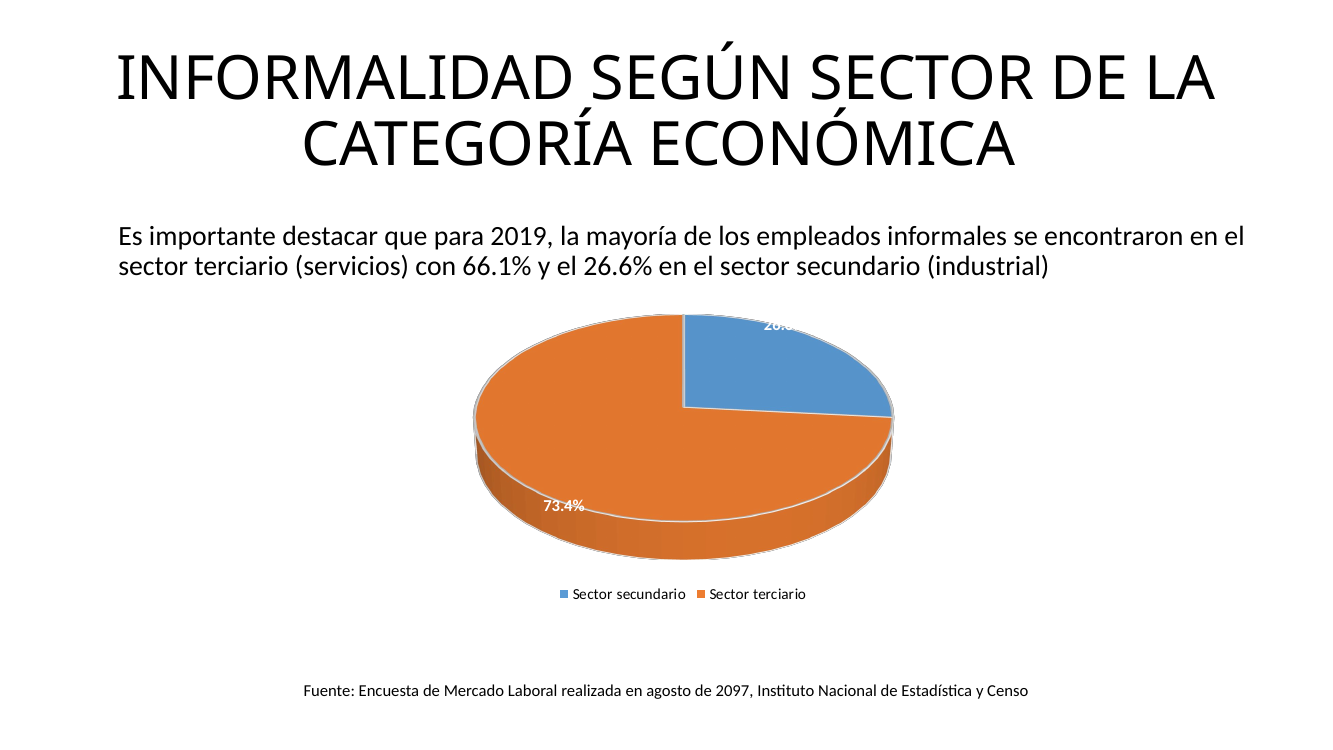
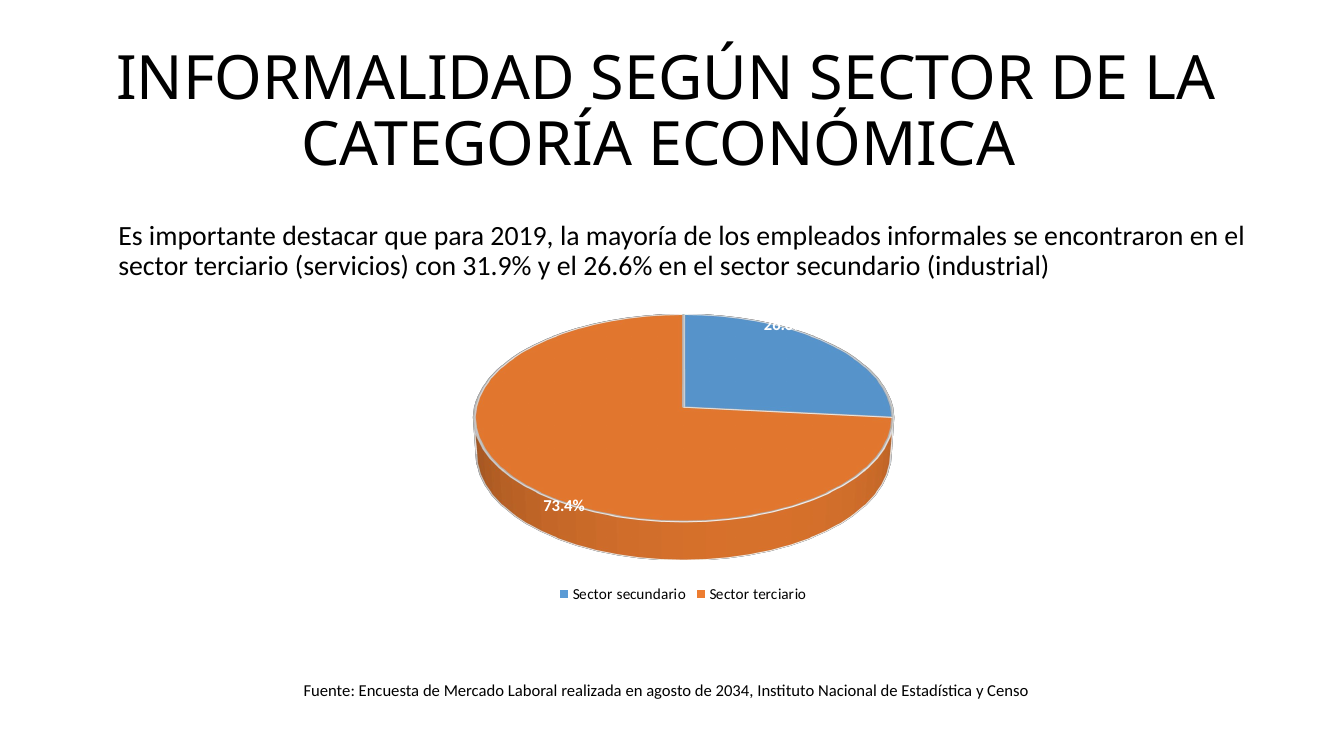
66.1%: 66.1% -> 31.9%
2097: 2097 -> 2034
